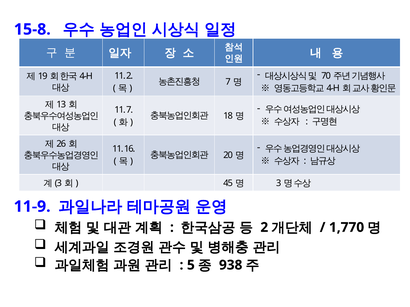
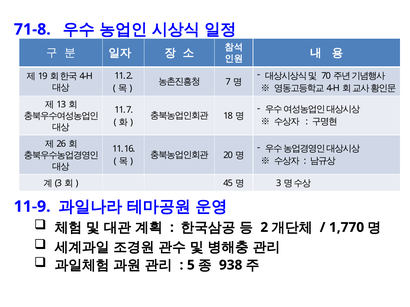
15-8: 15-8 -> 71-8
